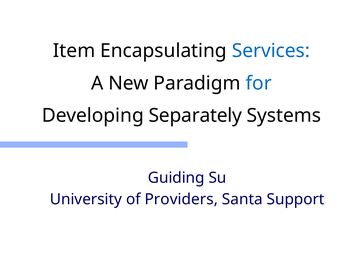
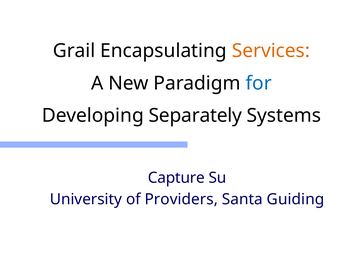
Item: Item -> Grail
Services colour: blue -> orange
Guiding: Guiding -> Capture
Support: Support -> Guiding
